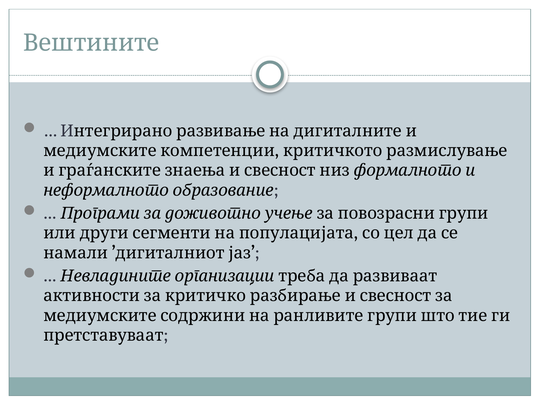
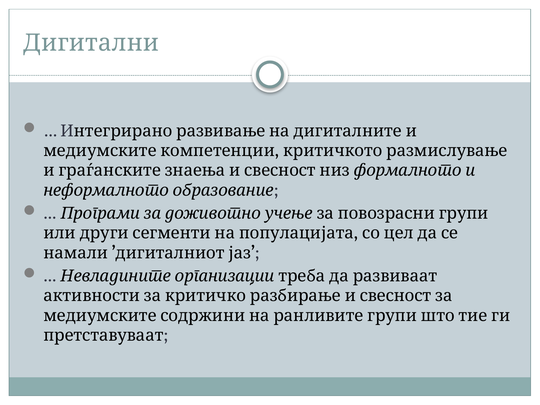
Вештините: Вештините -> Дигитални
